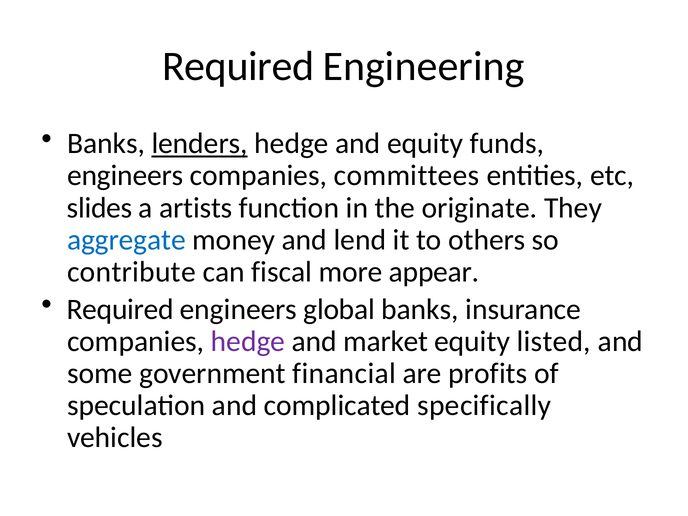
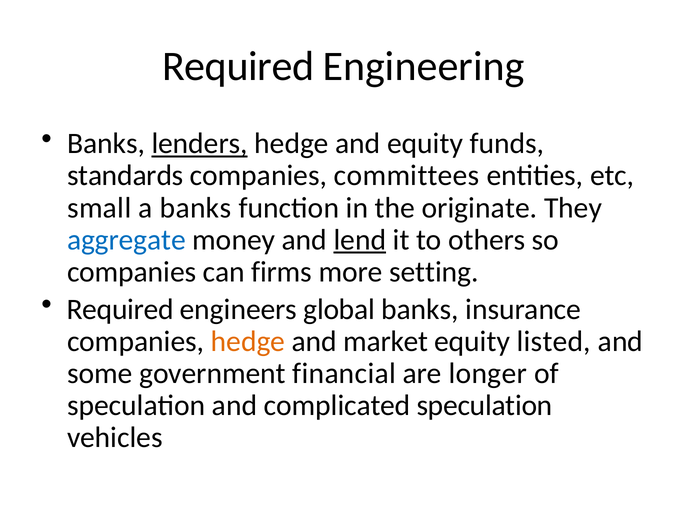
engineers at (125, 176): engineers -> standards
slides: slides -> small
a artists: artists -> banks
lend underline: none -> present
contribute at (131, 272): contribute -> companies
fiscal: fiscal -> firms
appear: appear -> setting
hedge at (248, 341) colour: purple -> orange
profits: profits -> longer
complicated specifically: specifically -> speculation
